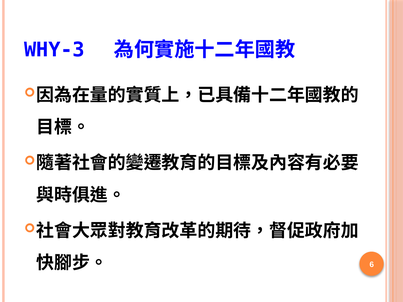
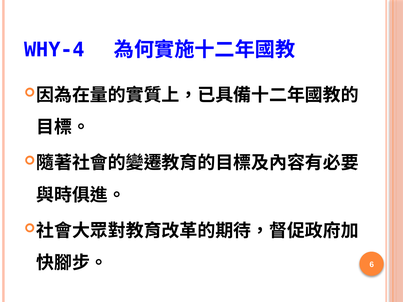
WHY-3: WHY-3 -> WHY-4
